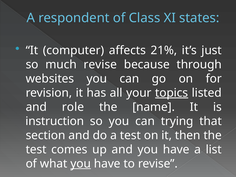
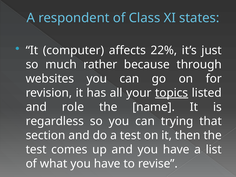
21%: 21% -> 22%
much revise: revise -> rather
instruction: instruction -> regardless
you at (81, 164) underline: present -> none
